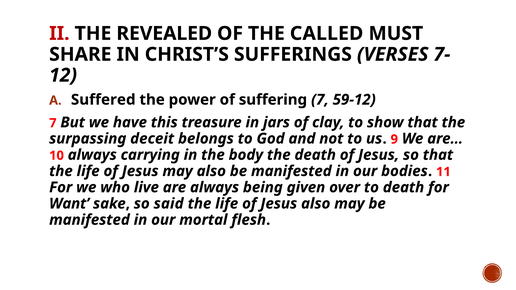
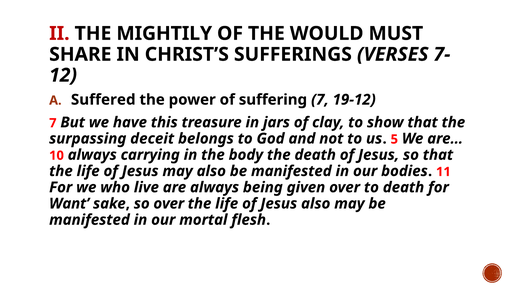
REVEALED: REVEALED -> MIGHTILY
CALLED: CALLED -> WOULD
59-12: 59-12 -> 19-12
9: 9 -> 5
so said: said -> over
